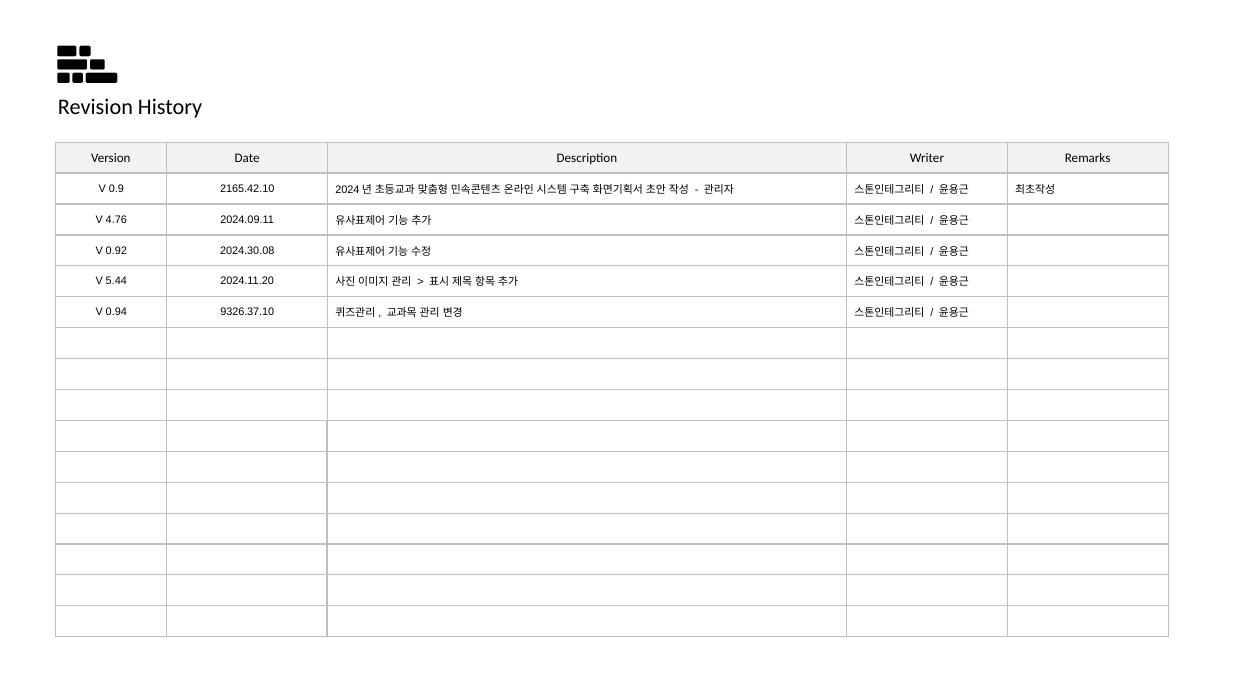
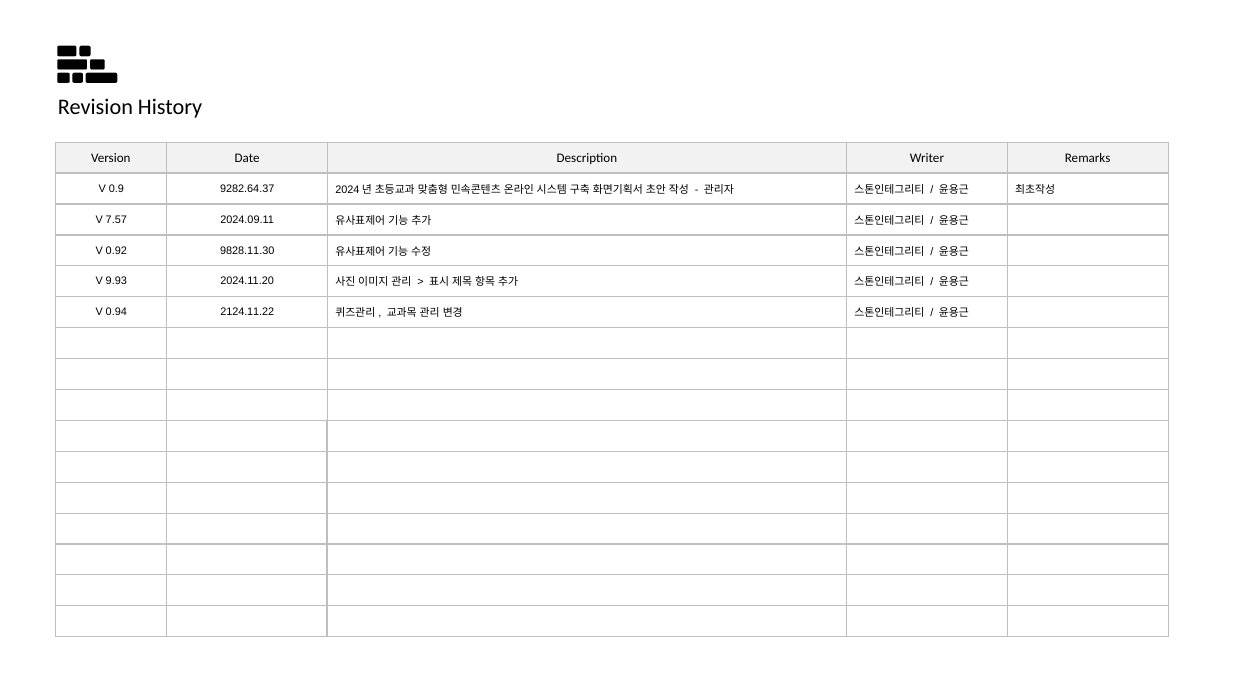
2165.42.10: 2165.42.10 -> 9282.64.37
4.76: 4.76 -> 7.57
2024.30.08: 2024.30.08 -> 9828.11.30
5.44: 5.44 -> 9.93
9326.37.10: 9326.37.10 -> 2124.11.22
